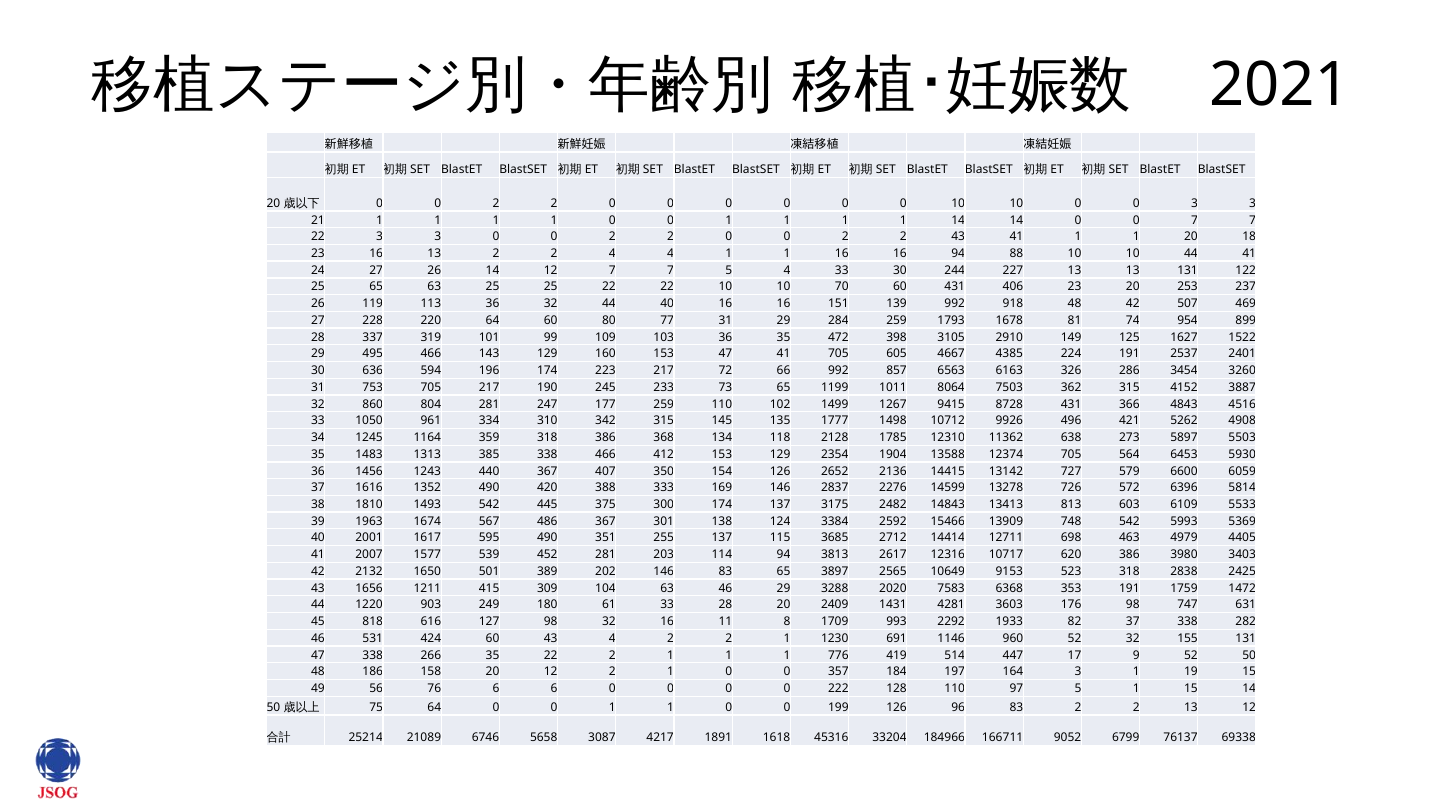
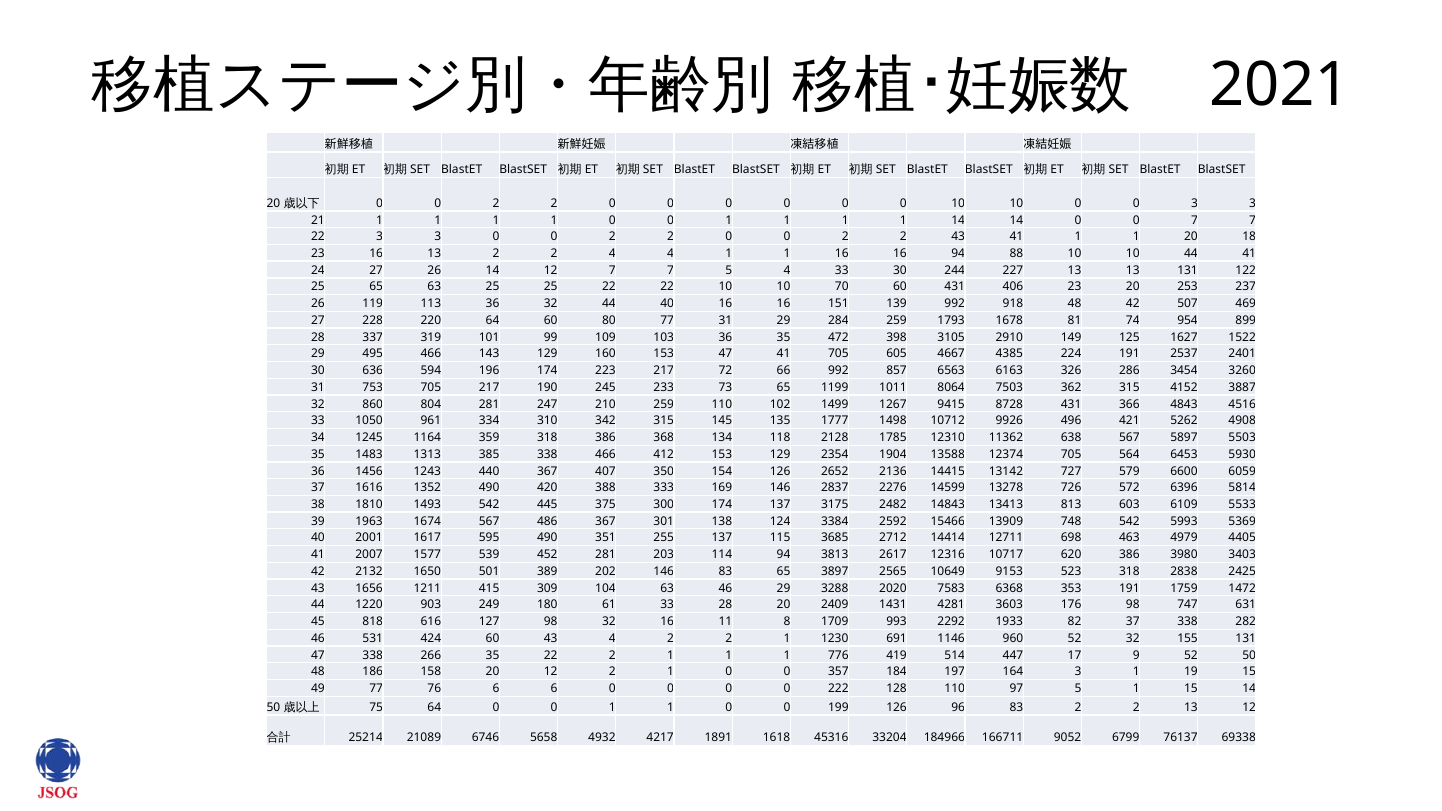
177: 177 -> 210
638 273: 273 -> 567
49 56: 56 -> 77
3087: 3087 -> 4932
